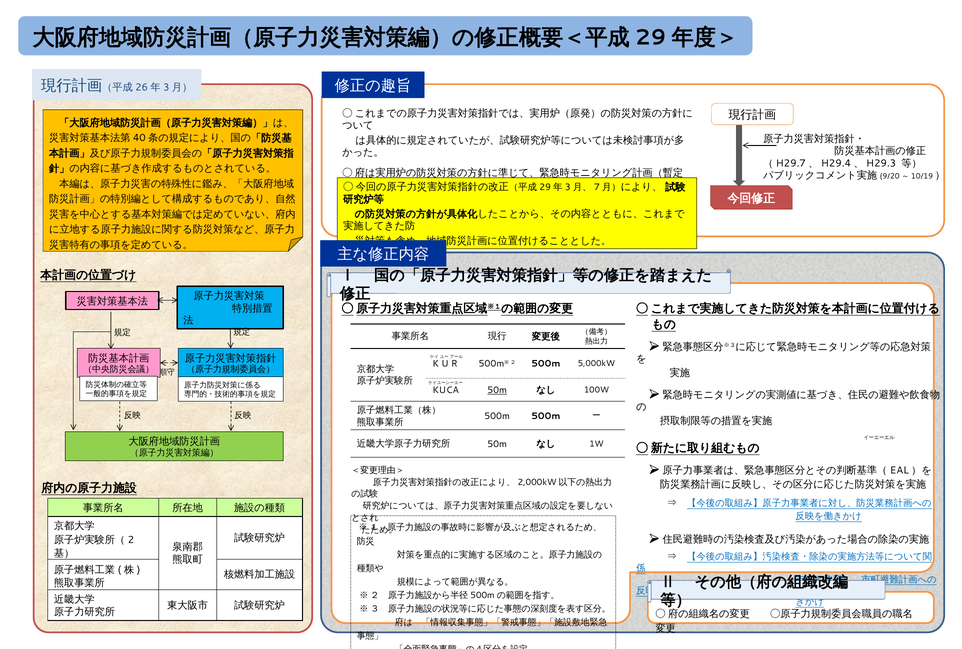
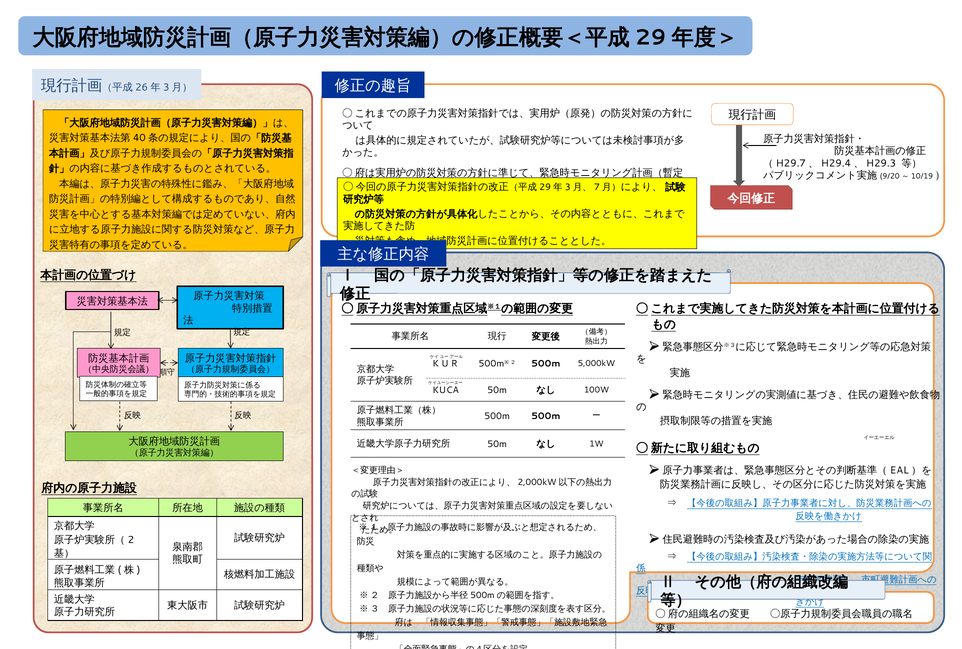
50m at (497, 390) underline: present -> none
